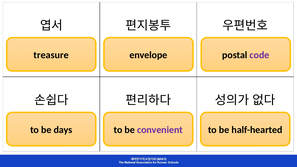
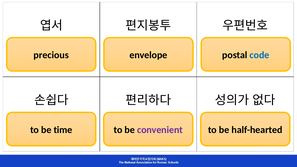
treasure: treasure -> precious
code colour: purple -> blue
days: days -> time
